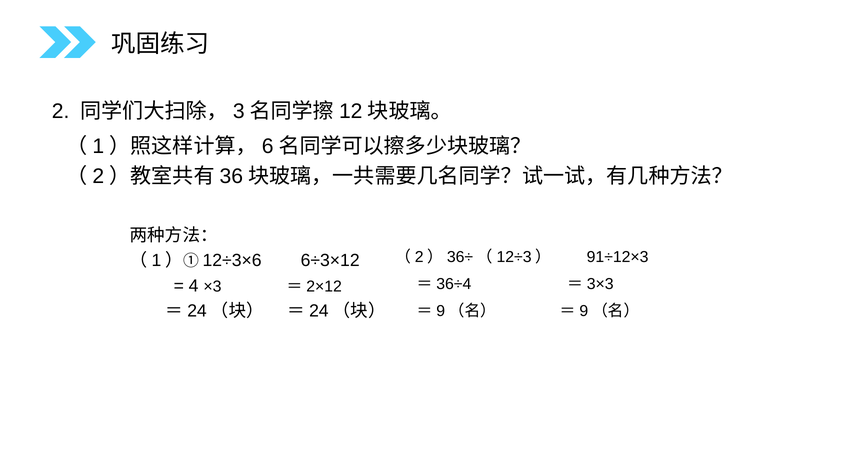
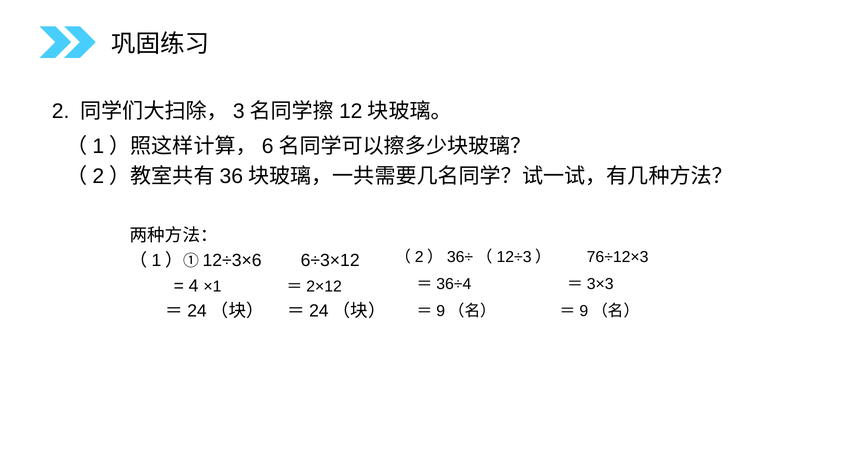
91÷12×3: 91÷12×3 -> 76÷12×3
×3: ×3 -> ×1
